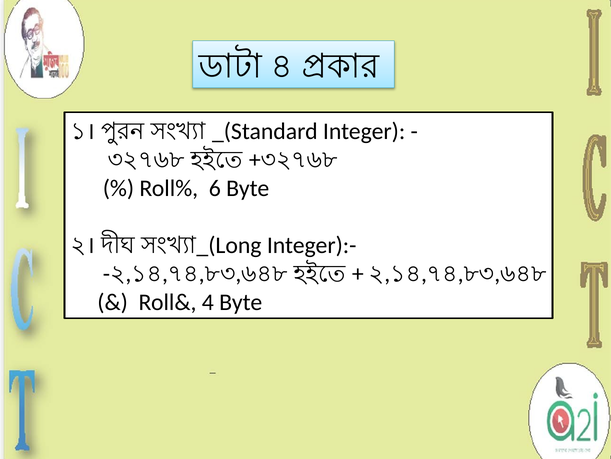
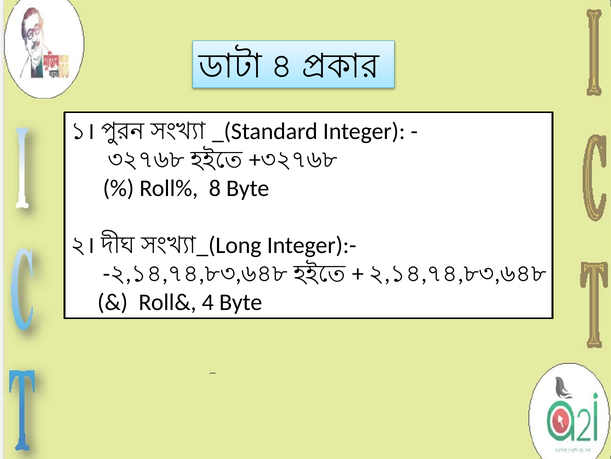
6: 6 -> 8
